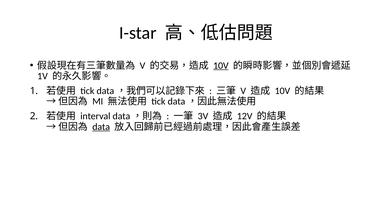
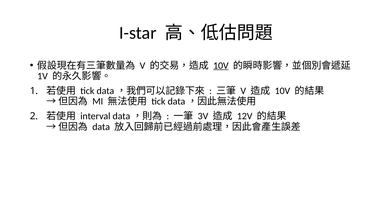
data underline: present -> none
